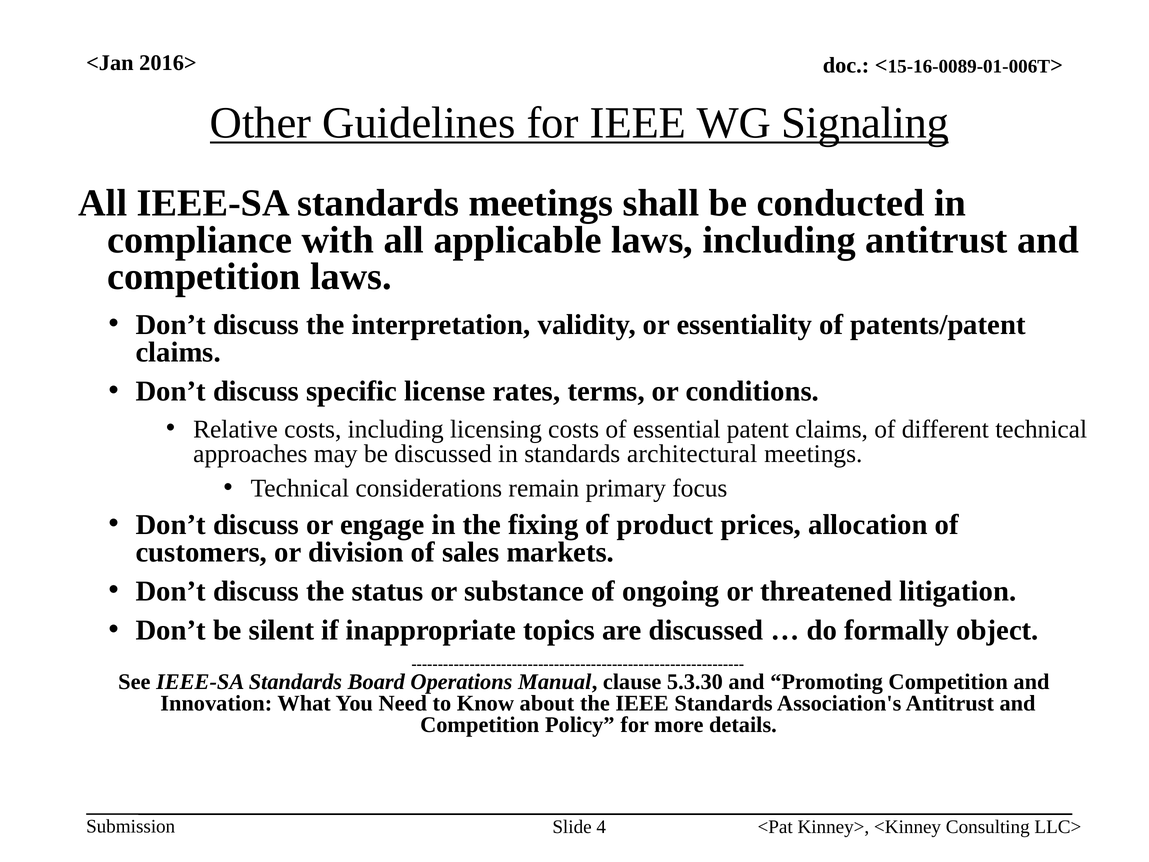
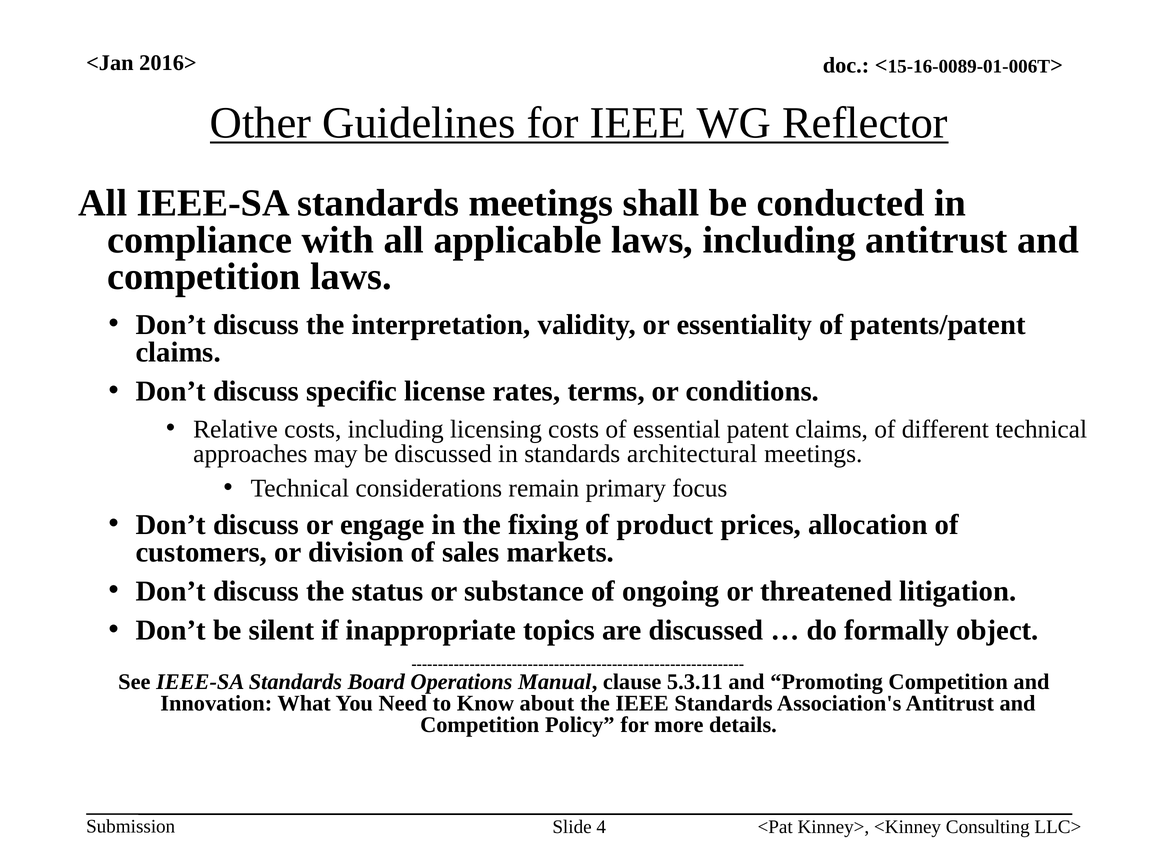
Signaling: Signaling -> Reflector
5.3.30: 5.3.30 -> 5.3.11
